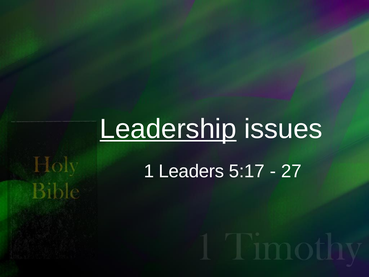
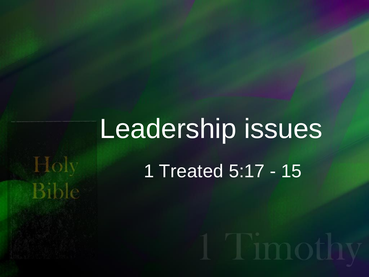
Leadership underline: present -> none
Leaders: Leaders -> Treated
27: 27 -> 15
